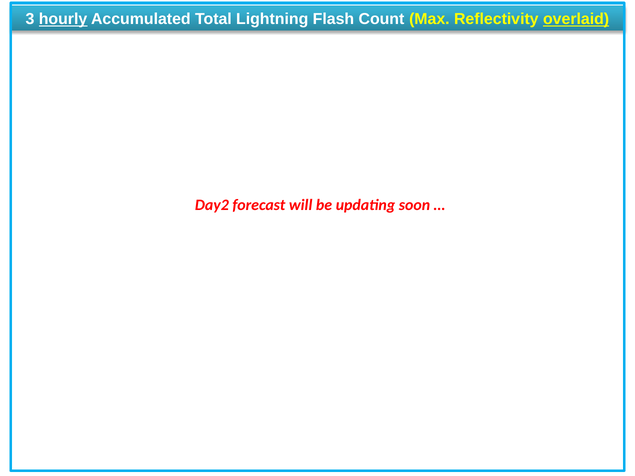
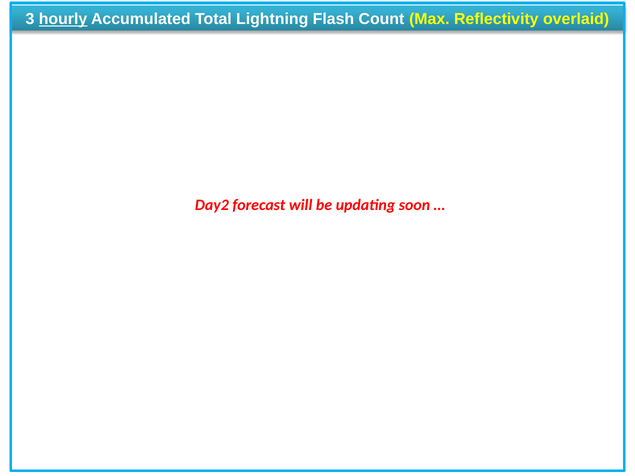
overlaid underline: present -> none
